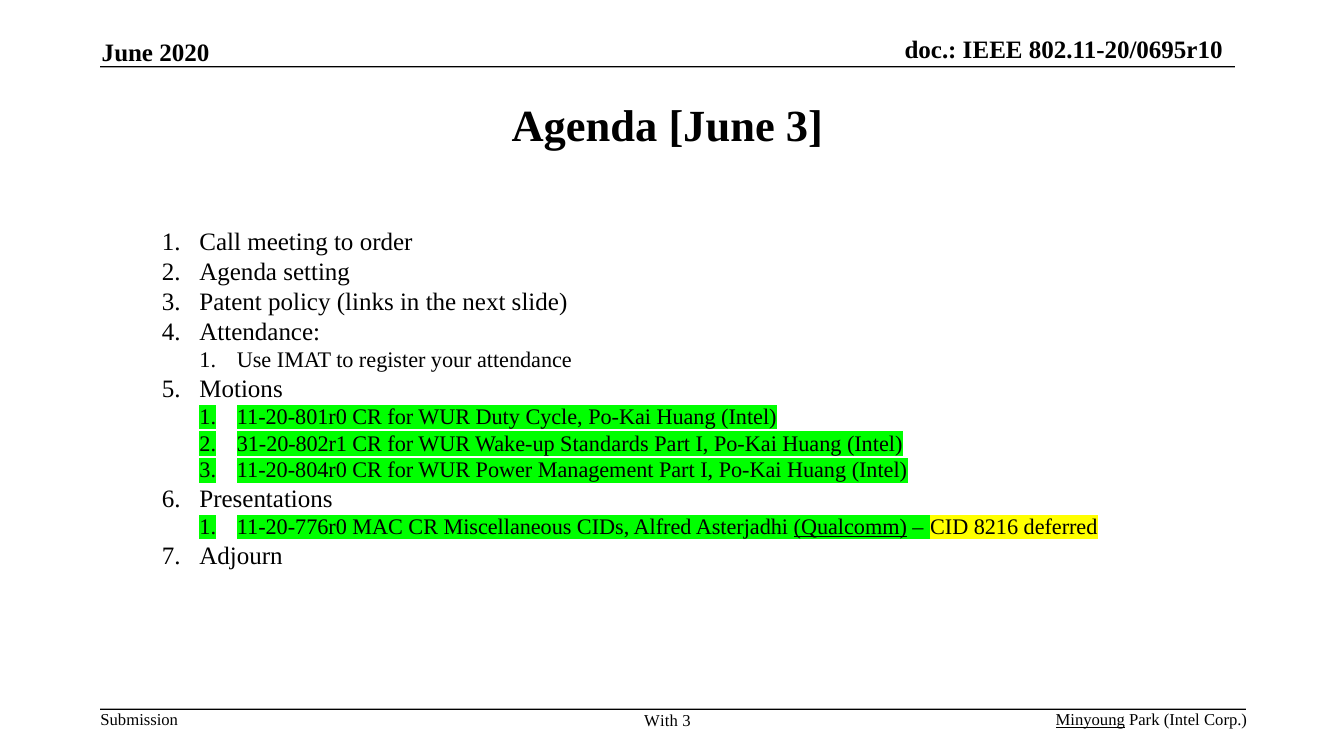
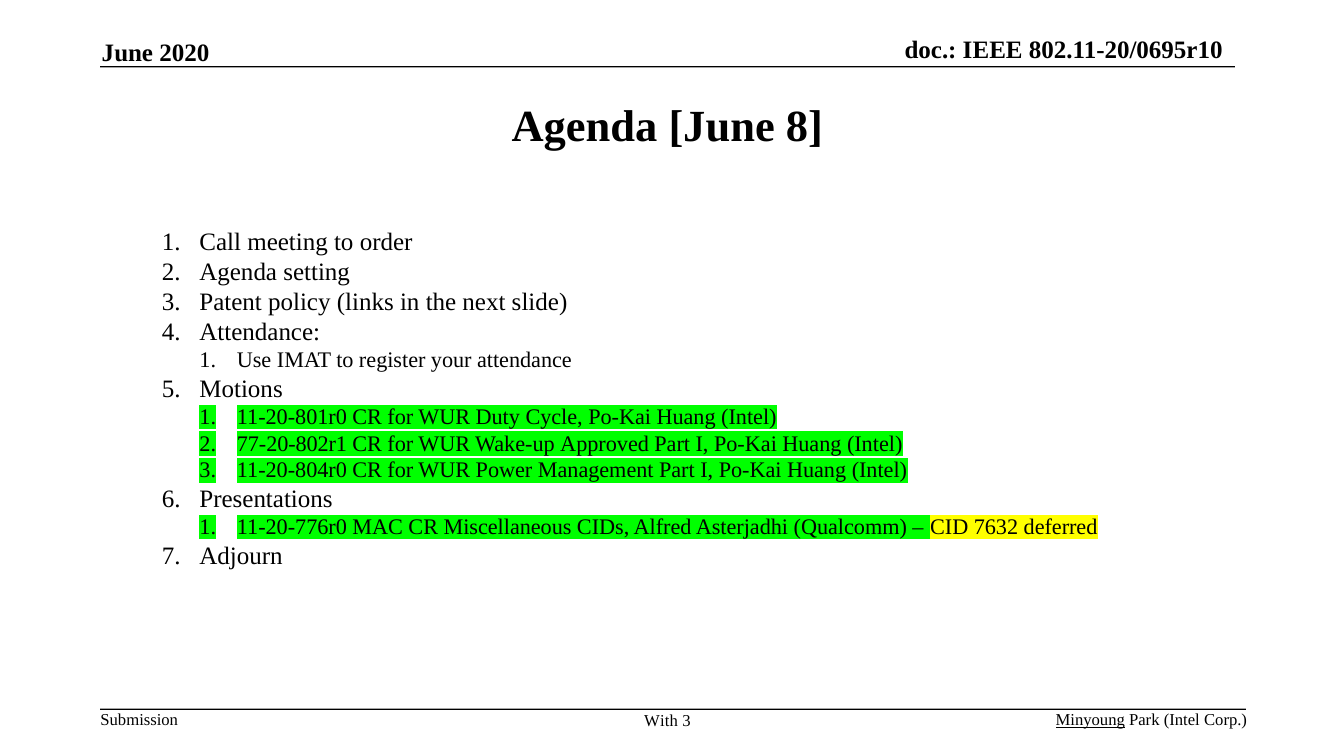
June 3: 3 -> 8
31-20-802r1: 31-20-802r1 -> 77-20-802r1
Standards: Standards -> Approved
Qualcomm underline: present -> none
8216: 8216 -> 7632
